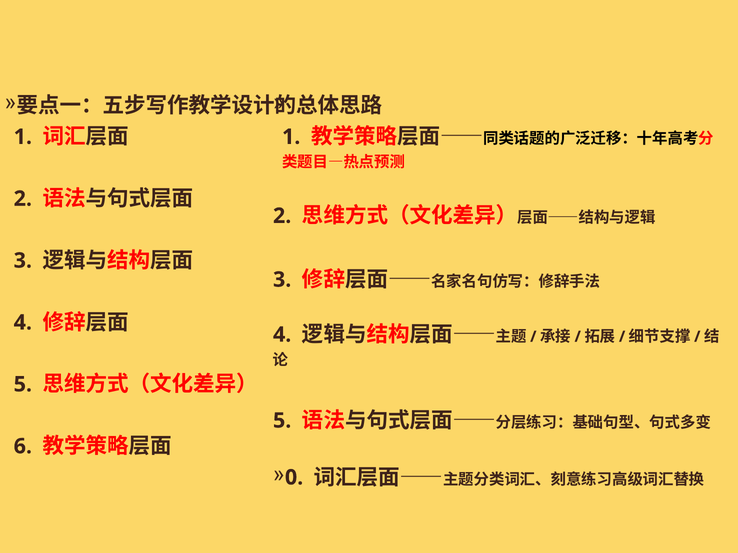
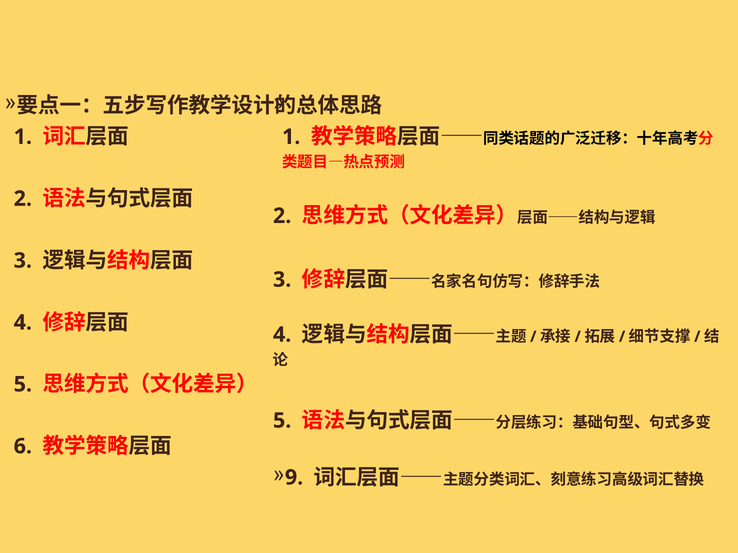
0: 0 -> 9
